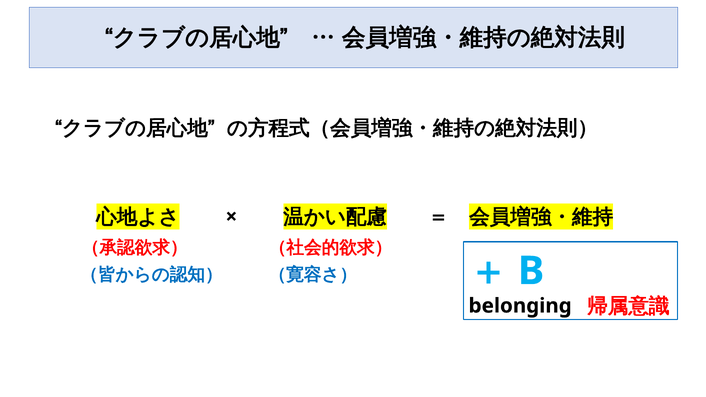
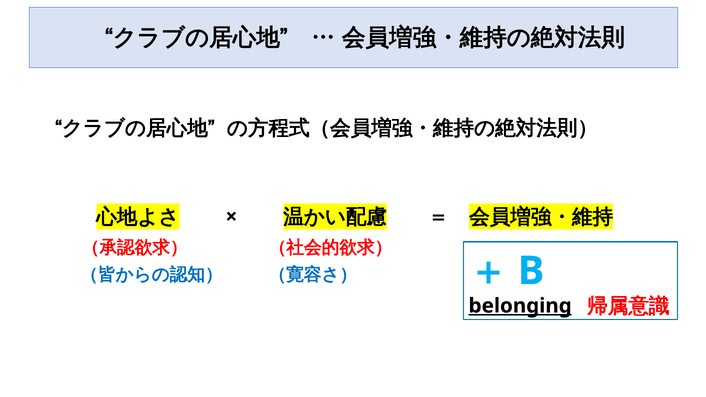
belonging underline: none -> present
